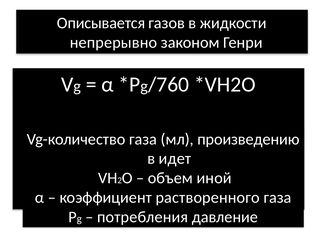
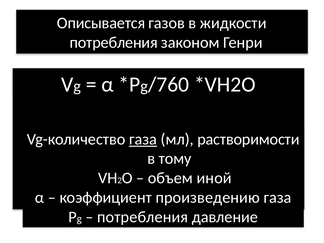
непрерывно at (114, 42): непрерывно -> потребления
газа at (143, 139) underline: none -> present
произведению: произведению -> растворимости
идет: идет -> тому
растворенного: растворенного -> произведению
